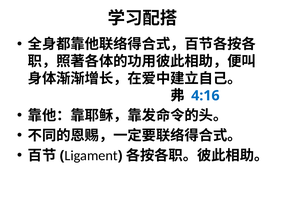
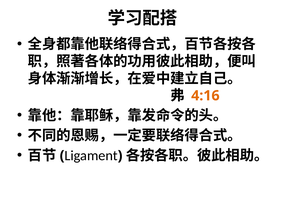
4:16 colour: blue -> orange
